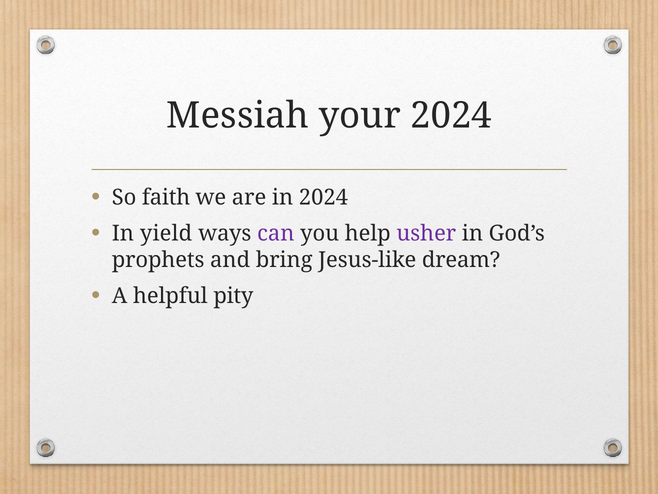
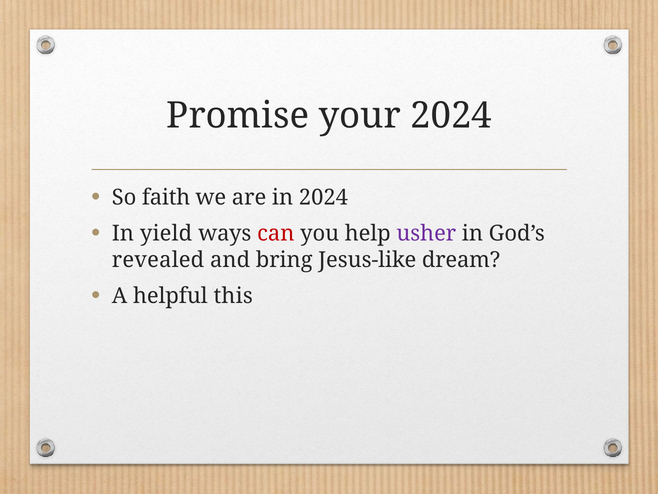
Messiah: Messiah -> Promise
can colour: purple -> red
prophets: prophets -> revealed
pity: pity -> this
